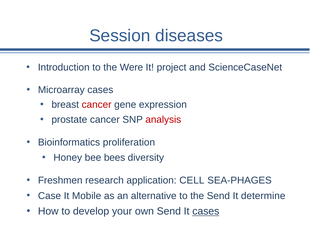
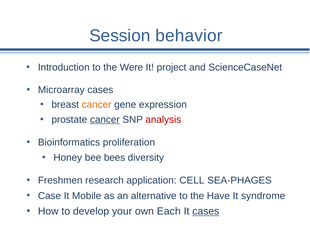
diseases: diseases -> behavior
cancer at (97, 105) colour: red -> orange
cancer at (105, 120) underline: none -> present
the Send: Send -> Have
determine: determine -> syndrome
own Send: Send -> Each
